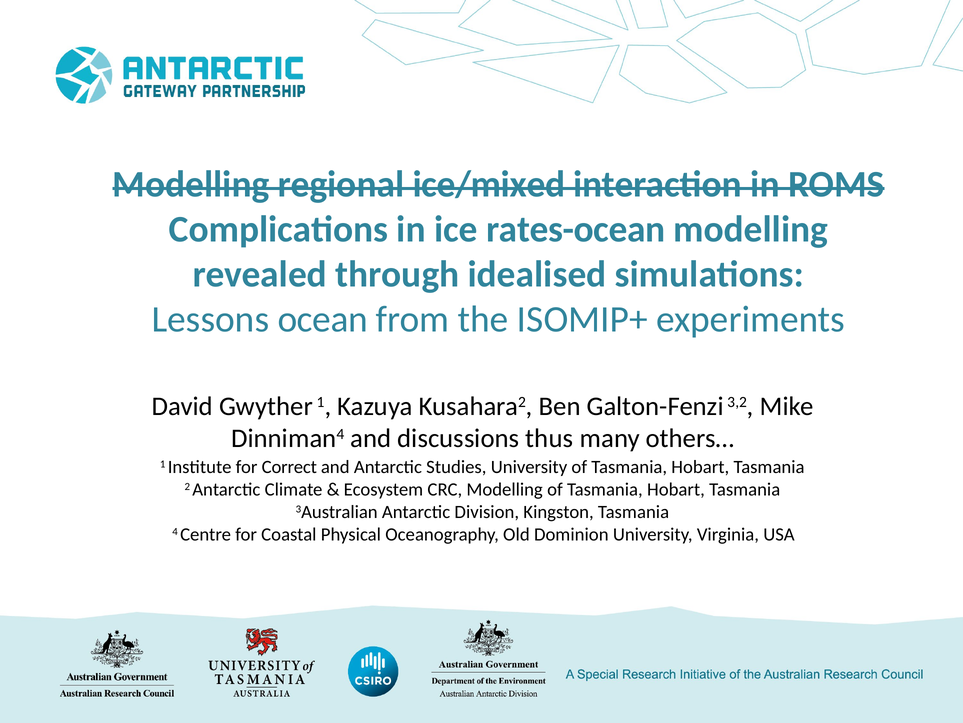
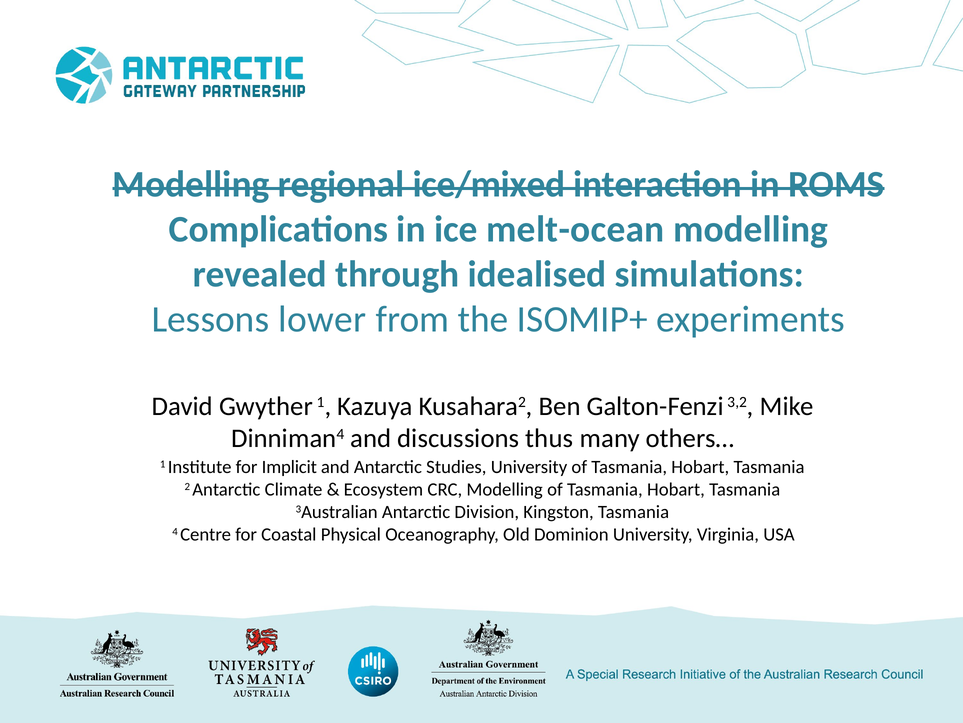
rates-ocean: rates-ocean -> melt-ocean
ocean: ocean -> lower
Correct: Correct -> Implicit
